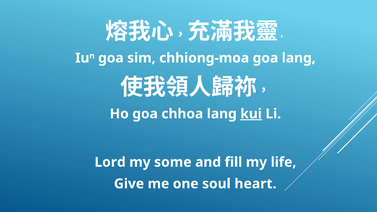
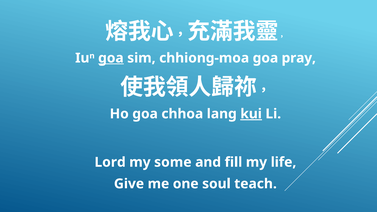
goa at (111, 58) underline: none -> present
goa lang: lang -> pray
heart: heart -> teach
